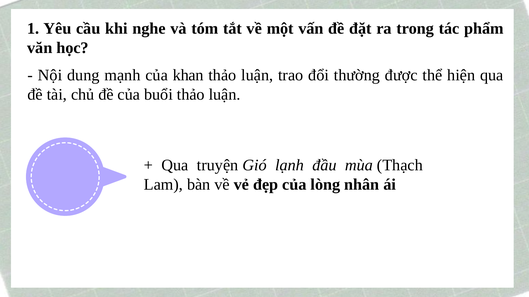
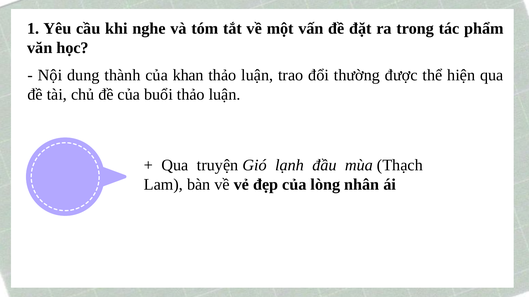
mạnh: mạnh -> thành
